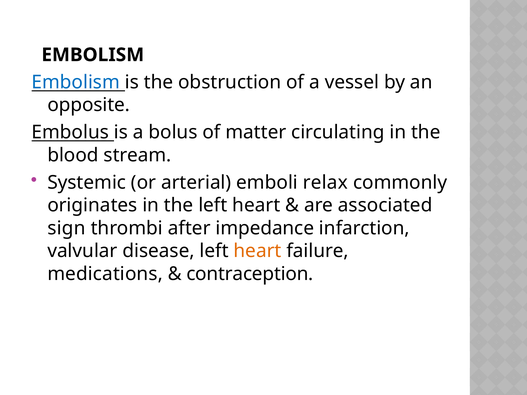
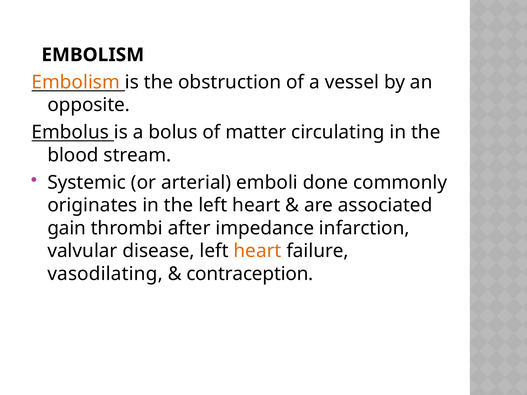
Embolism at (76, 82) colour: blue -> orange
relax: relax -> done
sign: sign -> gain
medications: medications -> vasodilating
